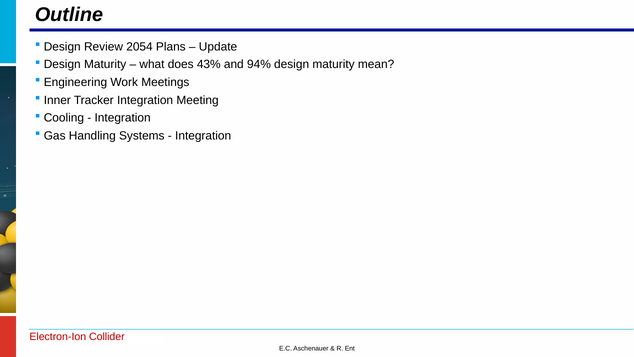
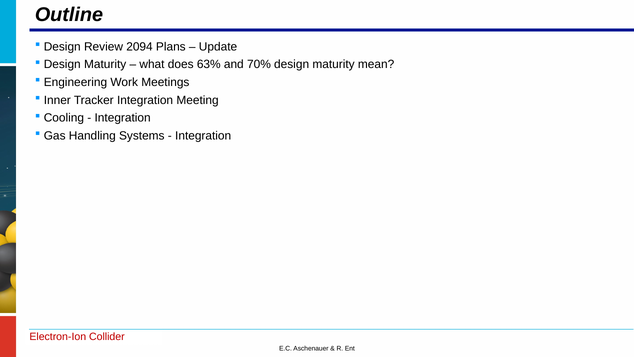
2054: 2054 -> 2094
43%: 43% -> 63%
94%: 94% -> 70%
